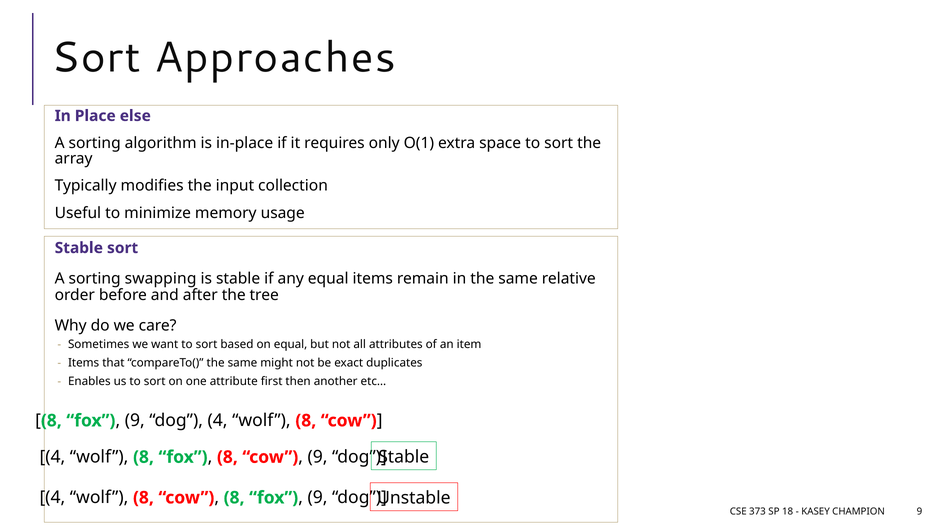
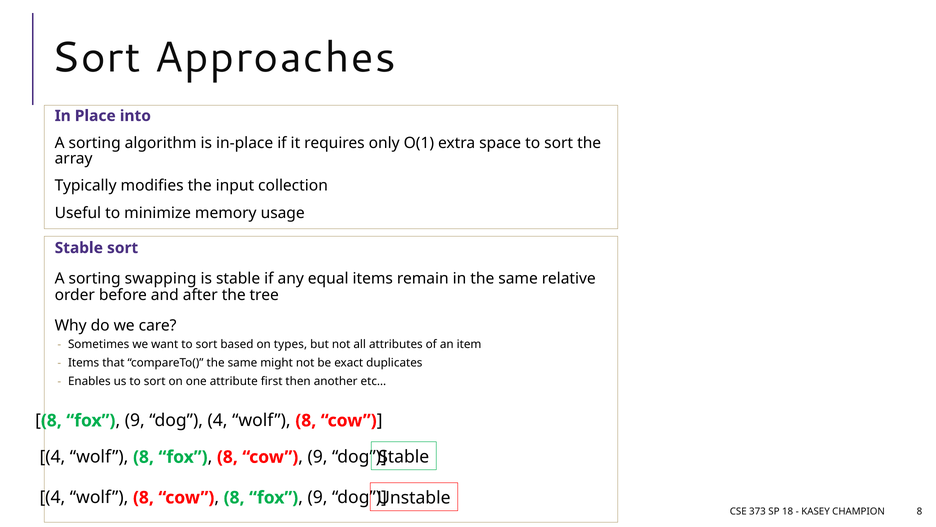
else: else -> into
on equal: equal -> types
CHAMPION 9: 9 -> 8
